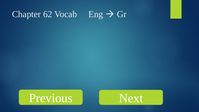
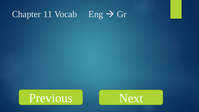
62: 62 -> 11
